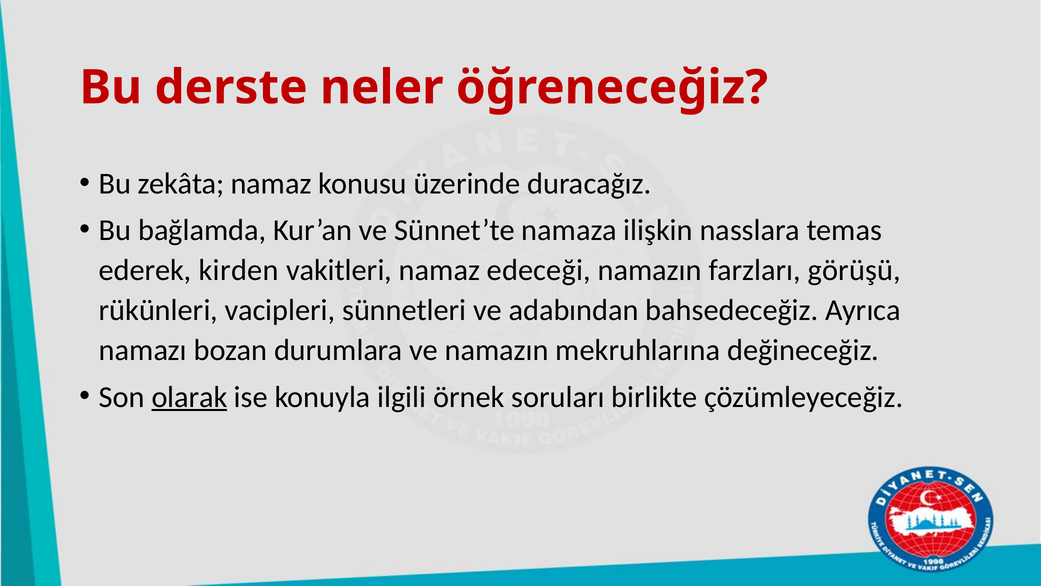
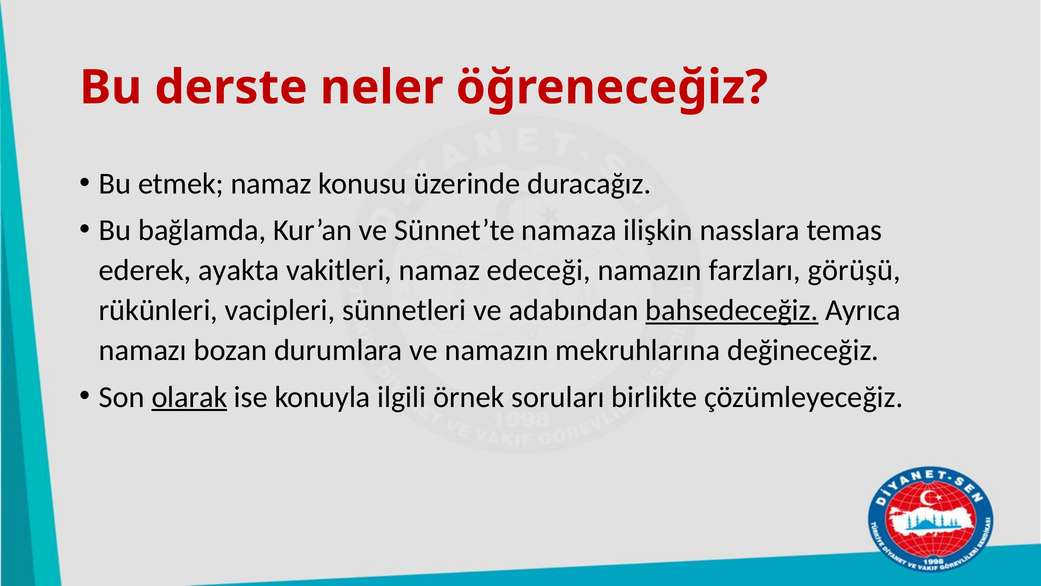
zekâta: zekâta -> etmek
kirden: kirden -> ayakta
bahsedeceğiz underline: none -> present
